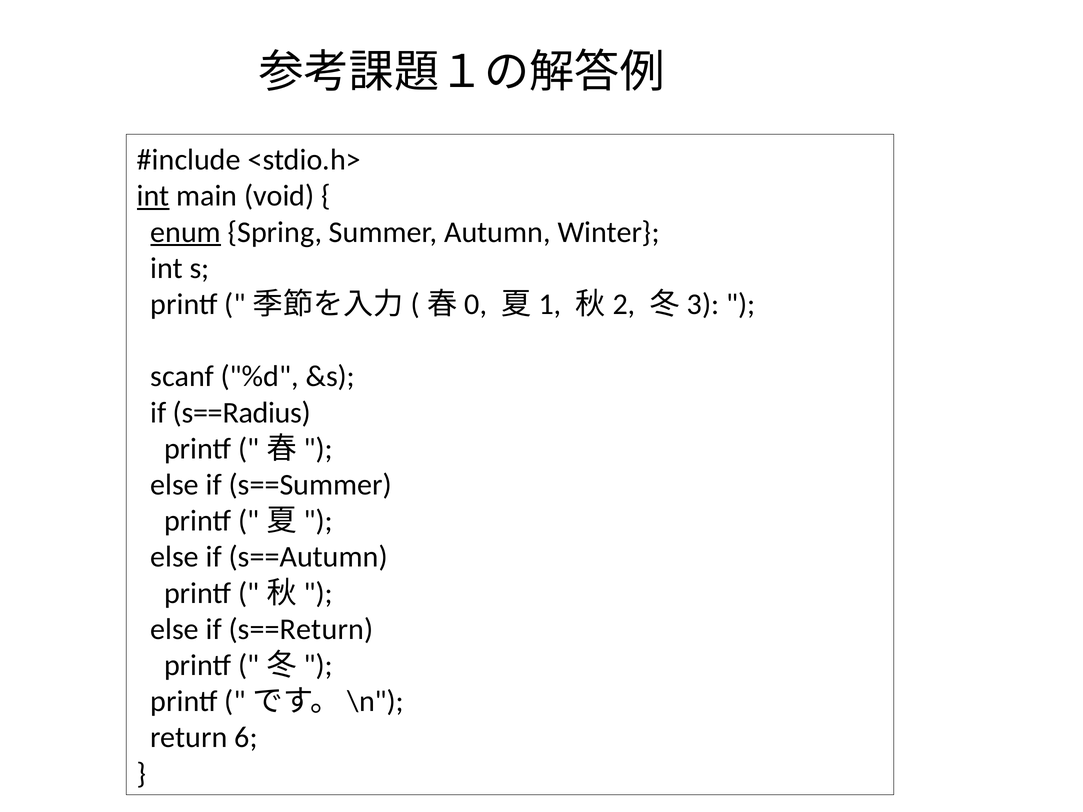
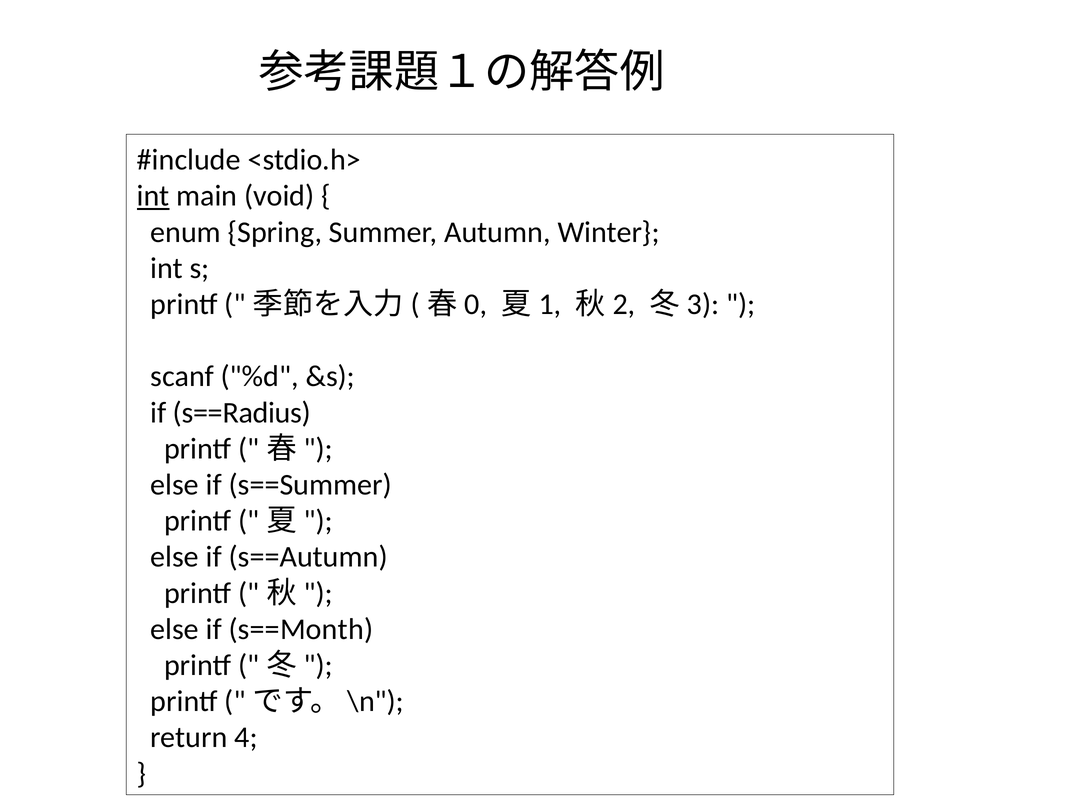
enum underline: present -> none
s==Return: s==Return -> s==Month
6: 6 -> 4
